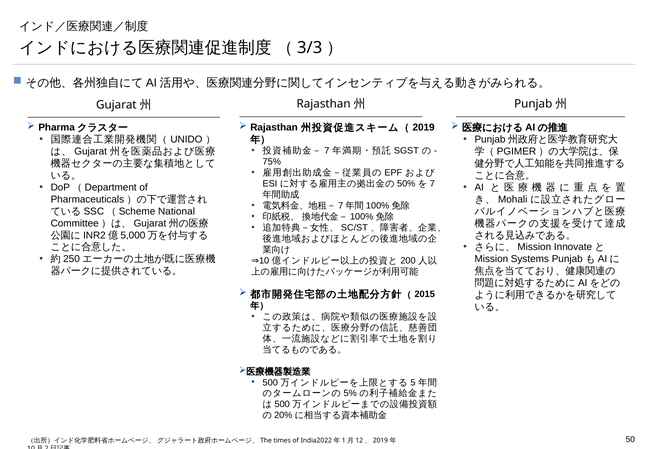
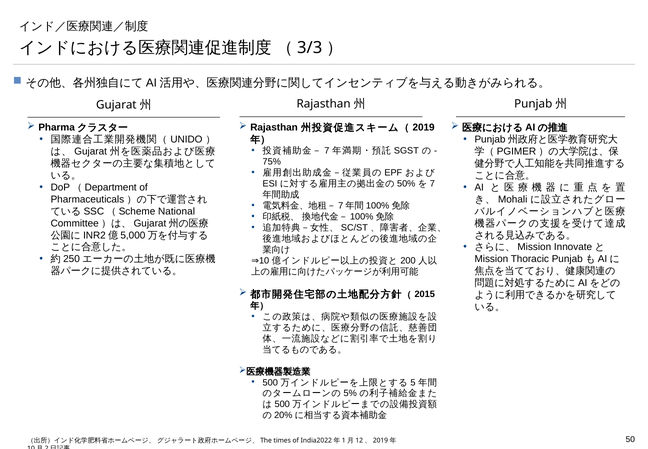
Systems: Systems -> Thoracic
